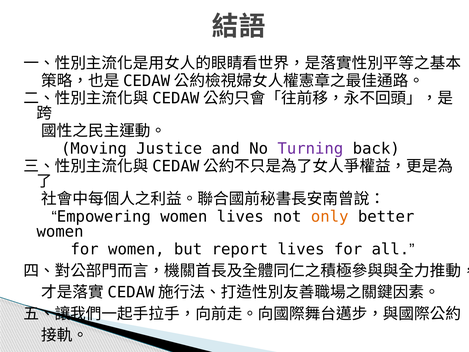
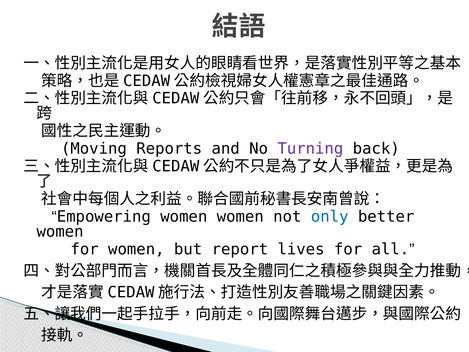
Justice: Justice -> Reports
women lives: lives -> women
only colour: orange -> blue
